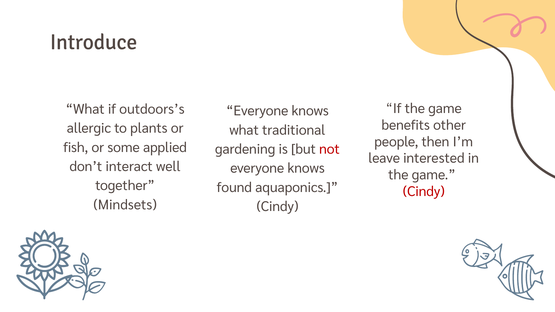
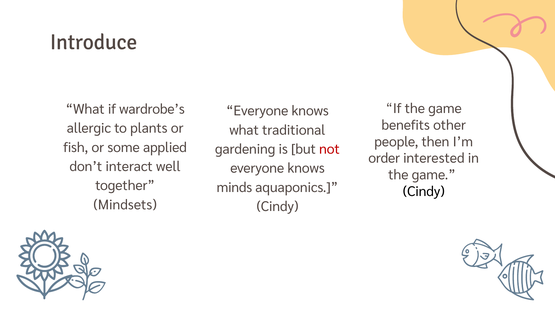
outdoors’s: outdoors’s -> wardrobe’s
leave: leave -> order
found: found -> minds
Cindy at (424, 192) colour: red -> black
